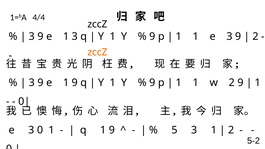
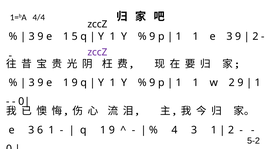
1 3: 3 -> 5
zccZ at (97, 52) colour: orange -> purple
3 0: 0 -> 6
5: 5 -> 4
